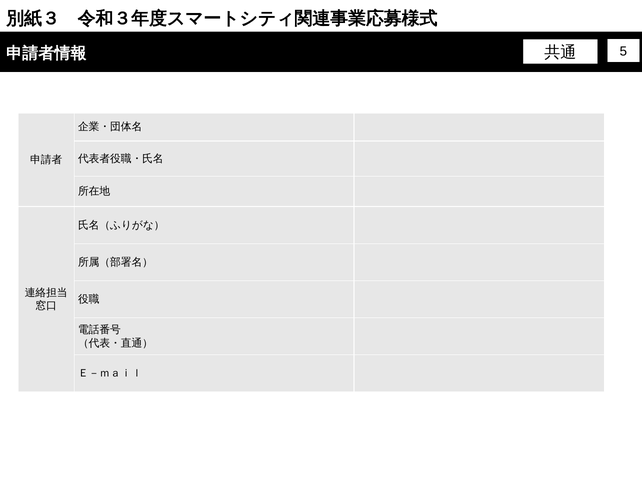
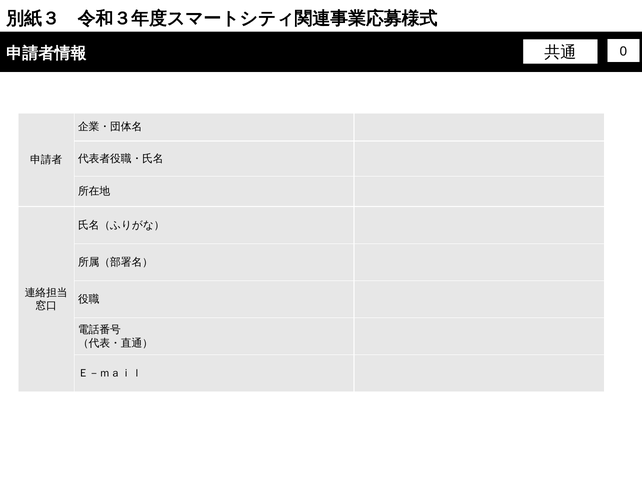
5: 5 -> 0
